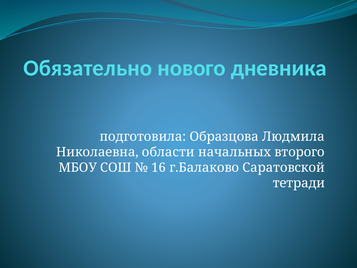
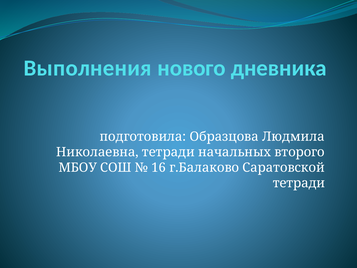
Обязательно: Обязательно -> Выполнения
Николаевна области: области -> тетради
